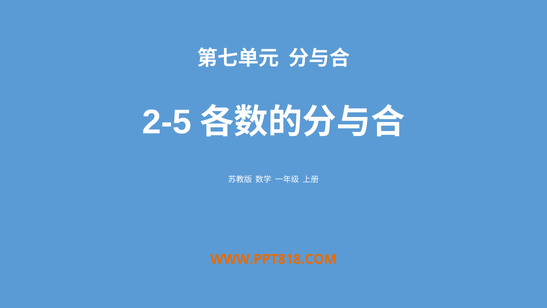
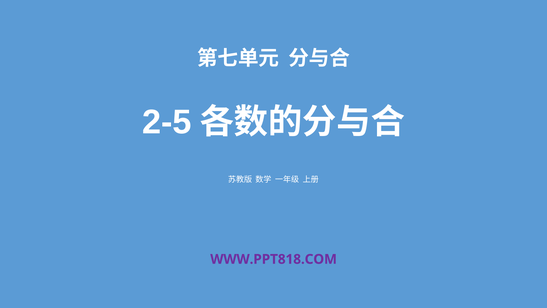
WWW.PPT818.COM colour: orange -> purple
